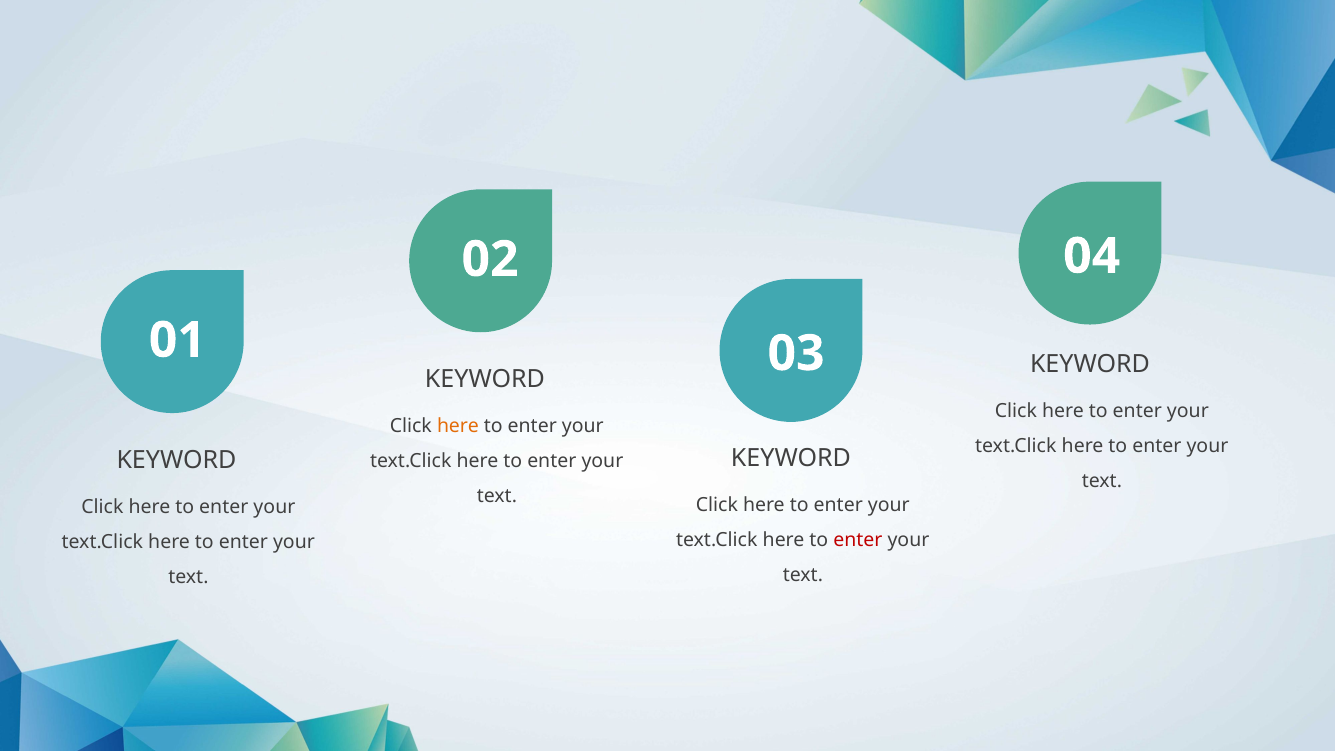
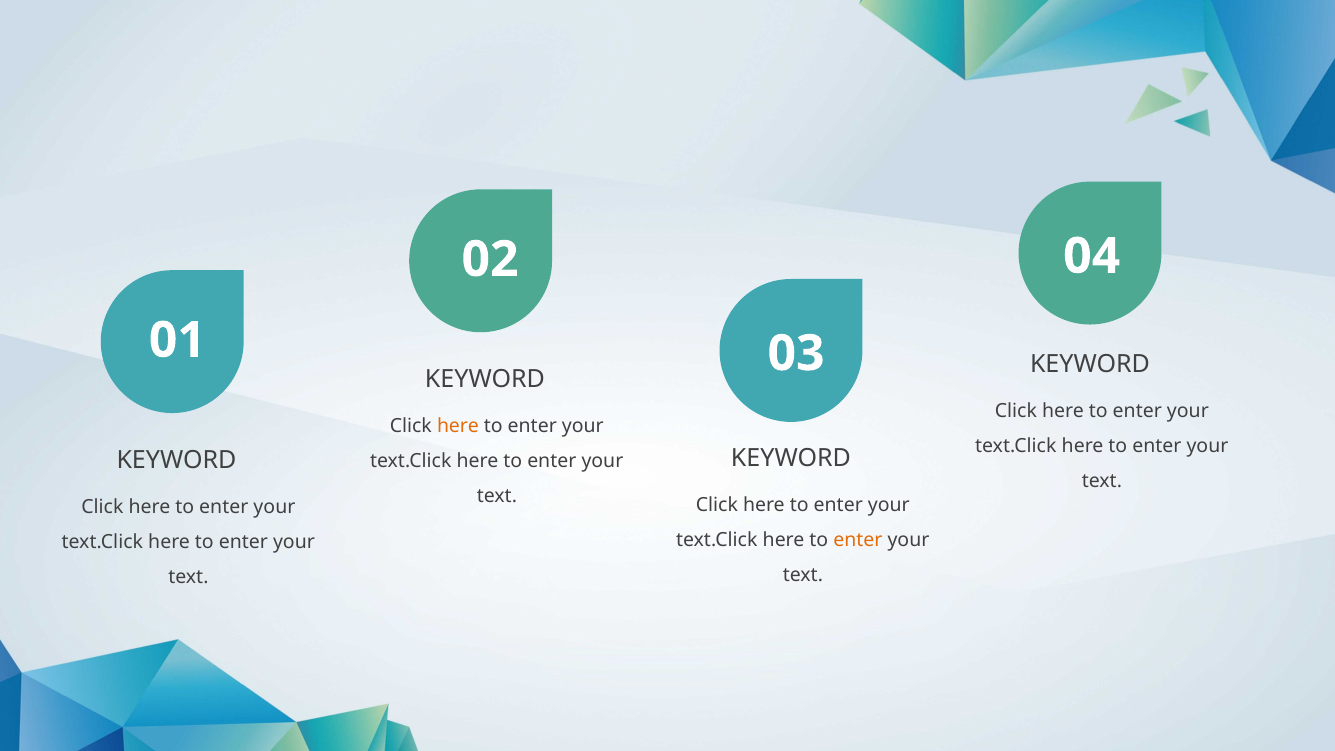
enter at (858, 540) colour: red -> orange
